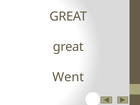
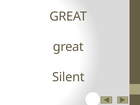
Went: Went -> Silent
